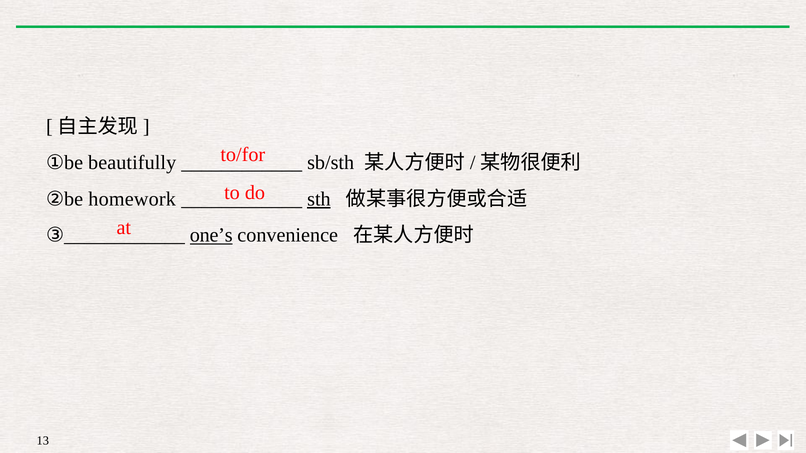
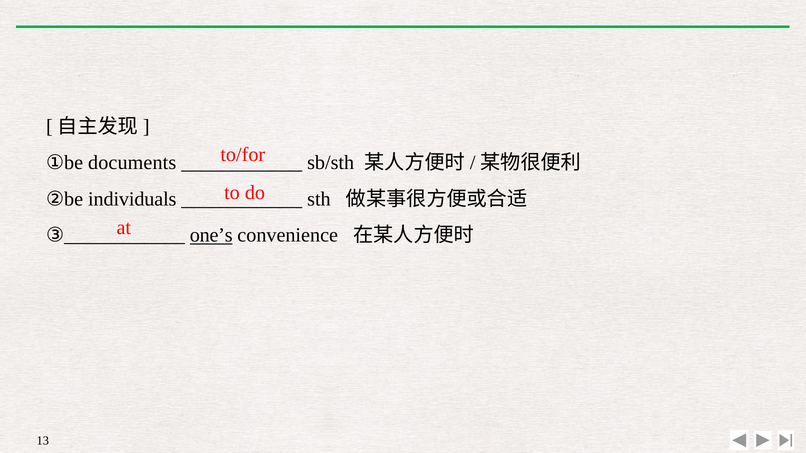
beautifully: beautifully -> documents
homework: homework -> individuals
sth underline: present -> none
